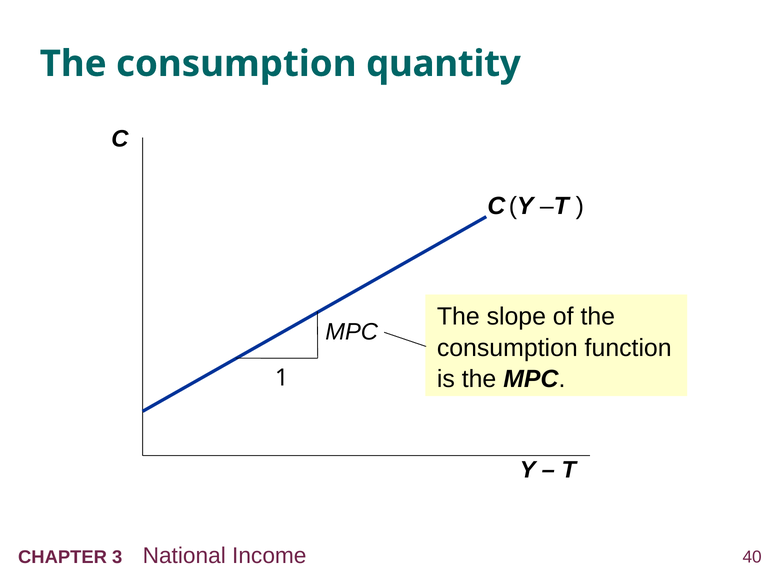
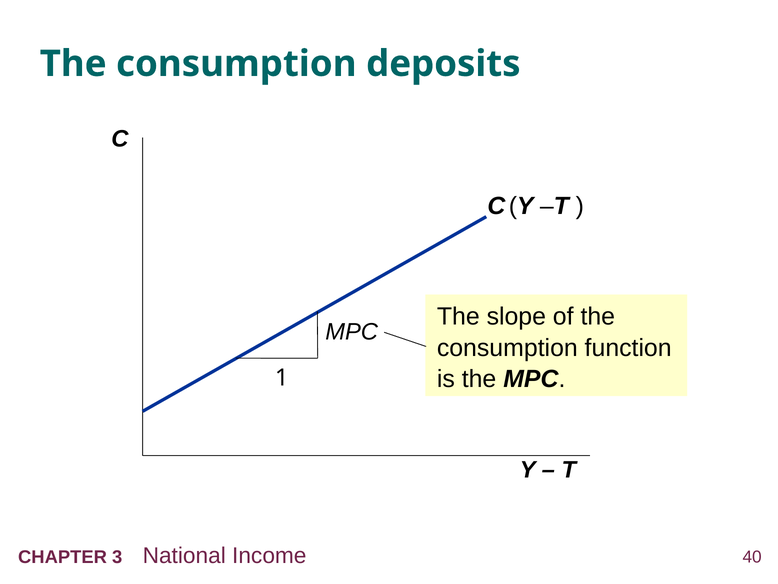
quantity: quantity -> deposits
